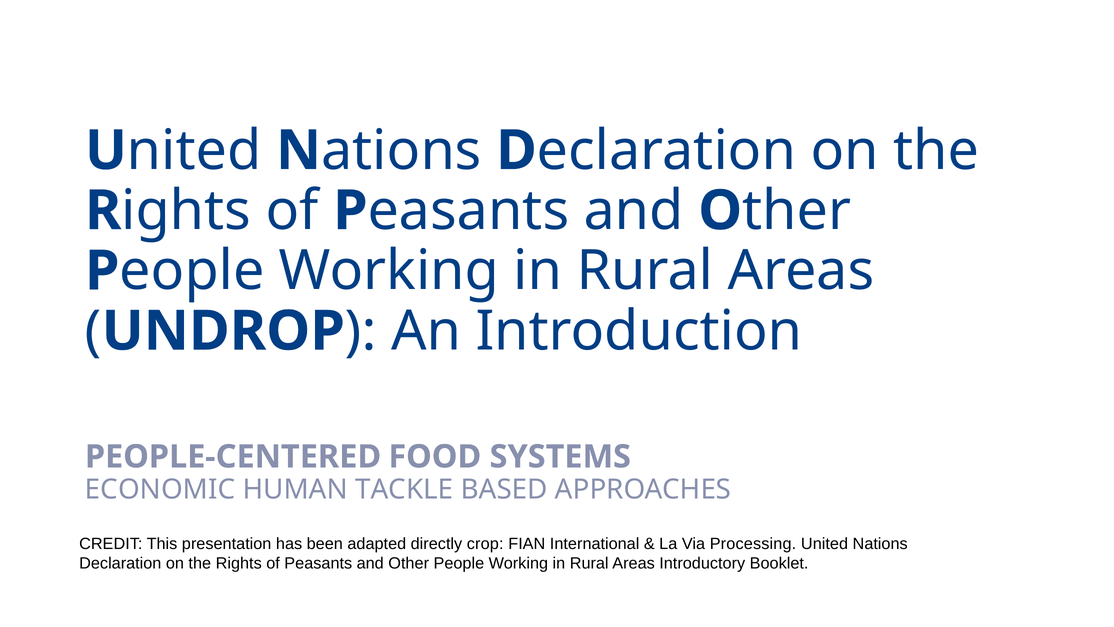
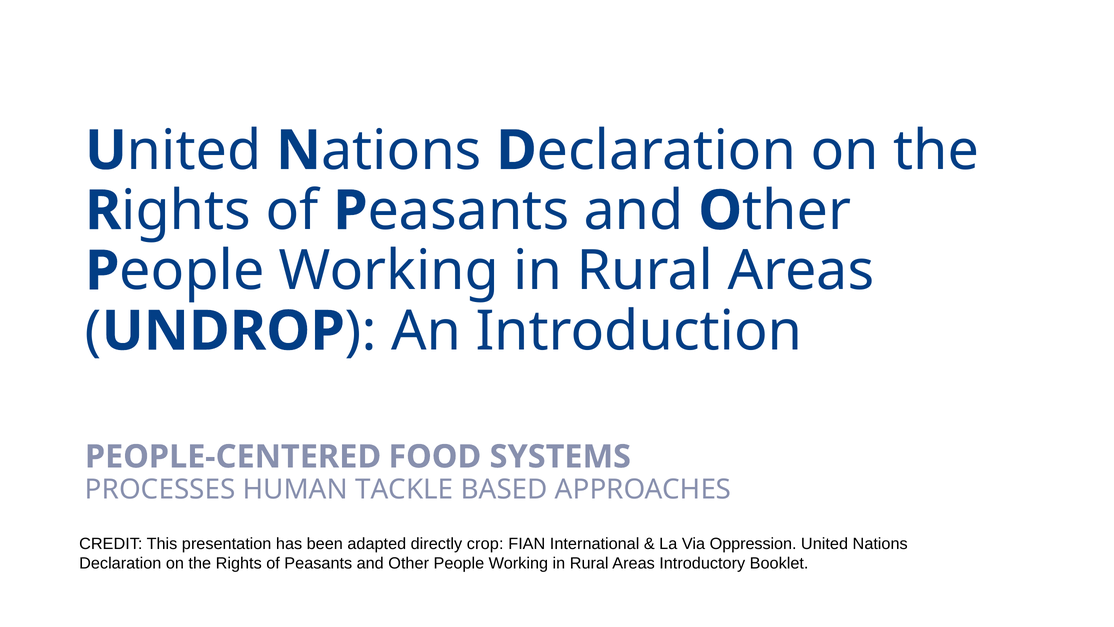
ECONOMIC: ECONOMIC -> PROCESSES
Processing: Processing -> Oppression
